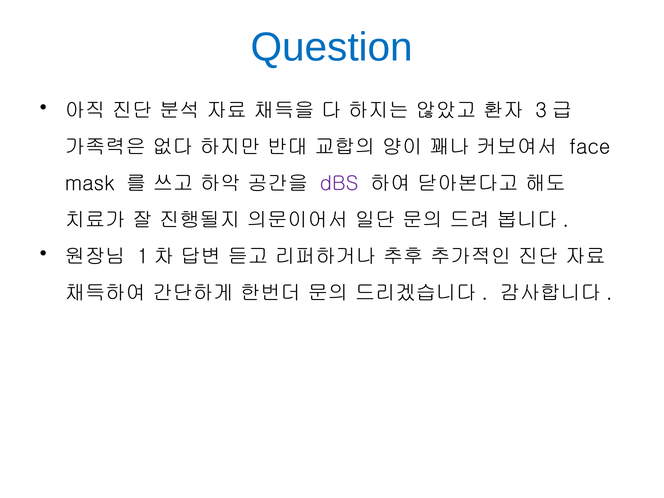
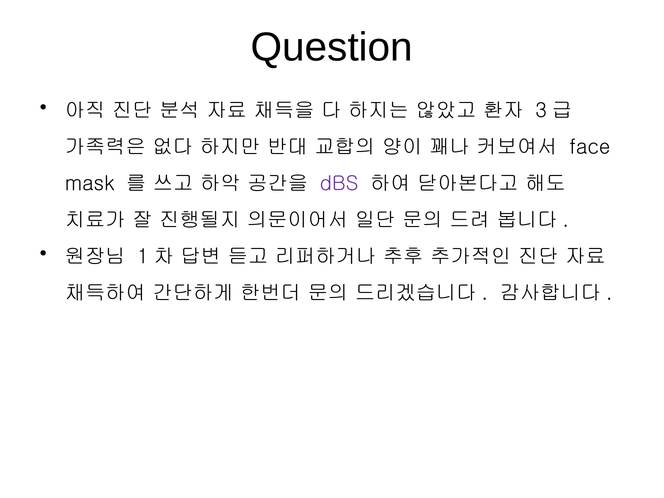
Question colour: blue -> black
